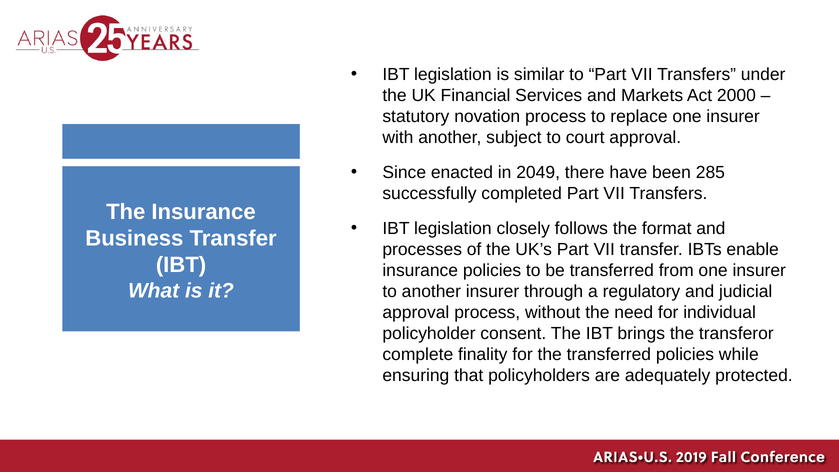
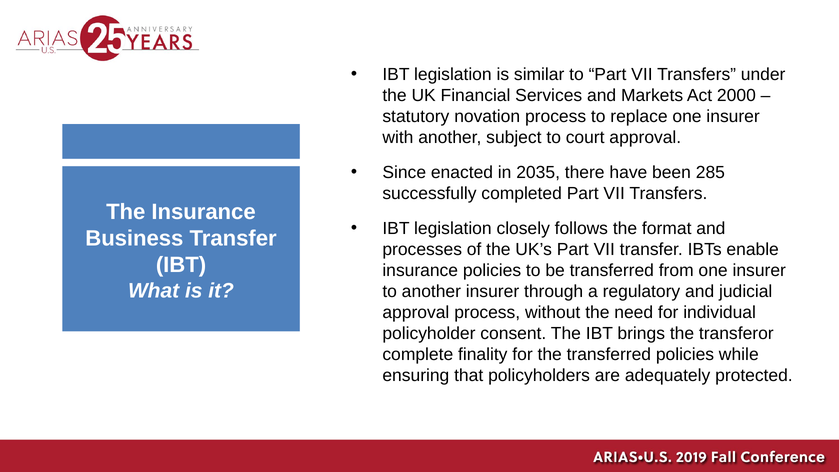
2049: 2049 -> 2035
